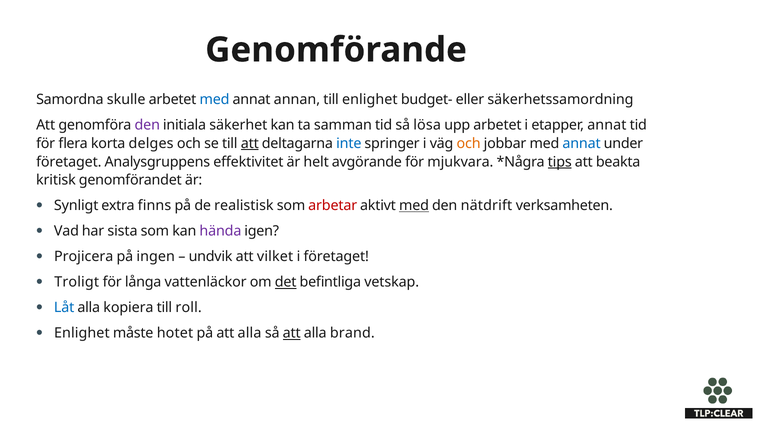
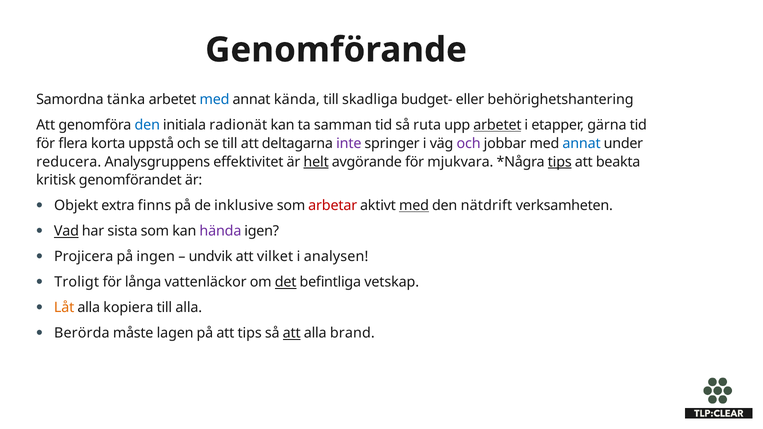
skulle: skulle -> tänka
annan: annan -> kända
till enlighet: enlighet -> skadliga
säkerhetssamordning: säkerhetssamordning -> behörighetshantering
den at (147, 125) colour: purple -> blue
säkerhet: säkerhet -> radionät
lösa: lösa -> ruta
arbetet at (497, 125) underline: none -> present
etapper annat: annat -> gärna
delges: delges -> uppstå
att at (250, 143) underline: present -> none
inte colour: blue -> purple
och at (469, 143) colour: orange -> purple
företaget at (69, 162): företaget -> reducera
helt underline: none -> present
Synligt: Synligt -> Objekt
realistisk: realistisk -> inklusive
Vad underline: none -> present
i företaget: företaget -> analysen
Låt colour: blue -> orange
till roll: roll -> alla
Enlighet at (82, 333): Enlighet -> Berörda
hotet: hotet -> lagen
på att alla: alla -> tips
